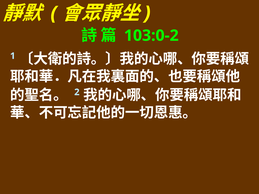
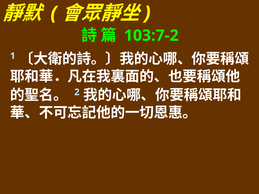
103:0-2: 103:0-2 -> 103:7-2
